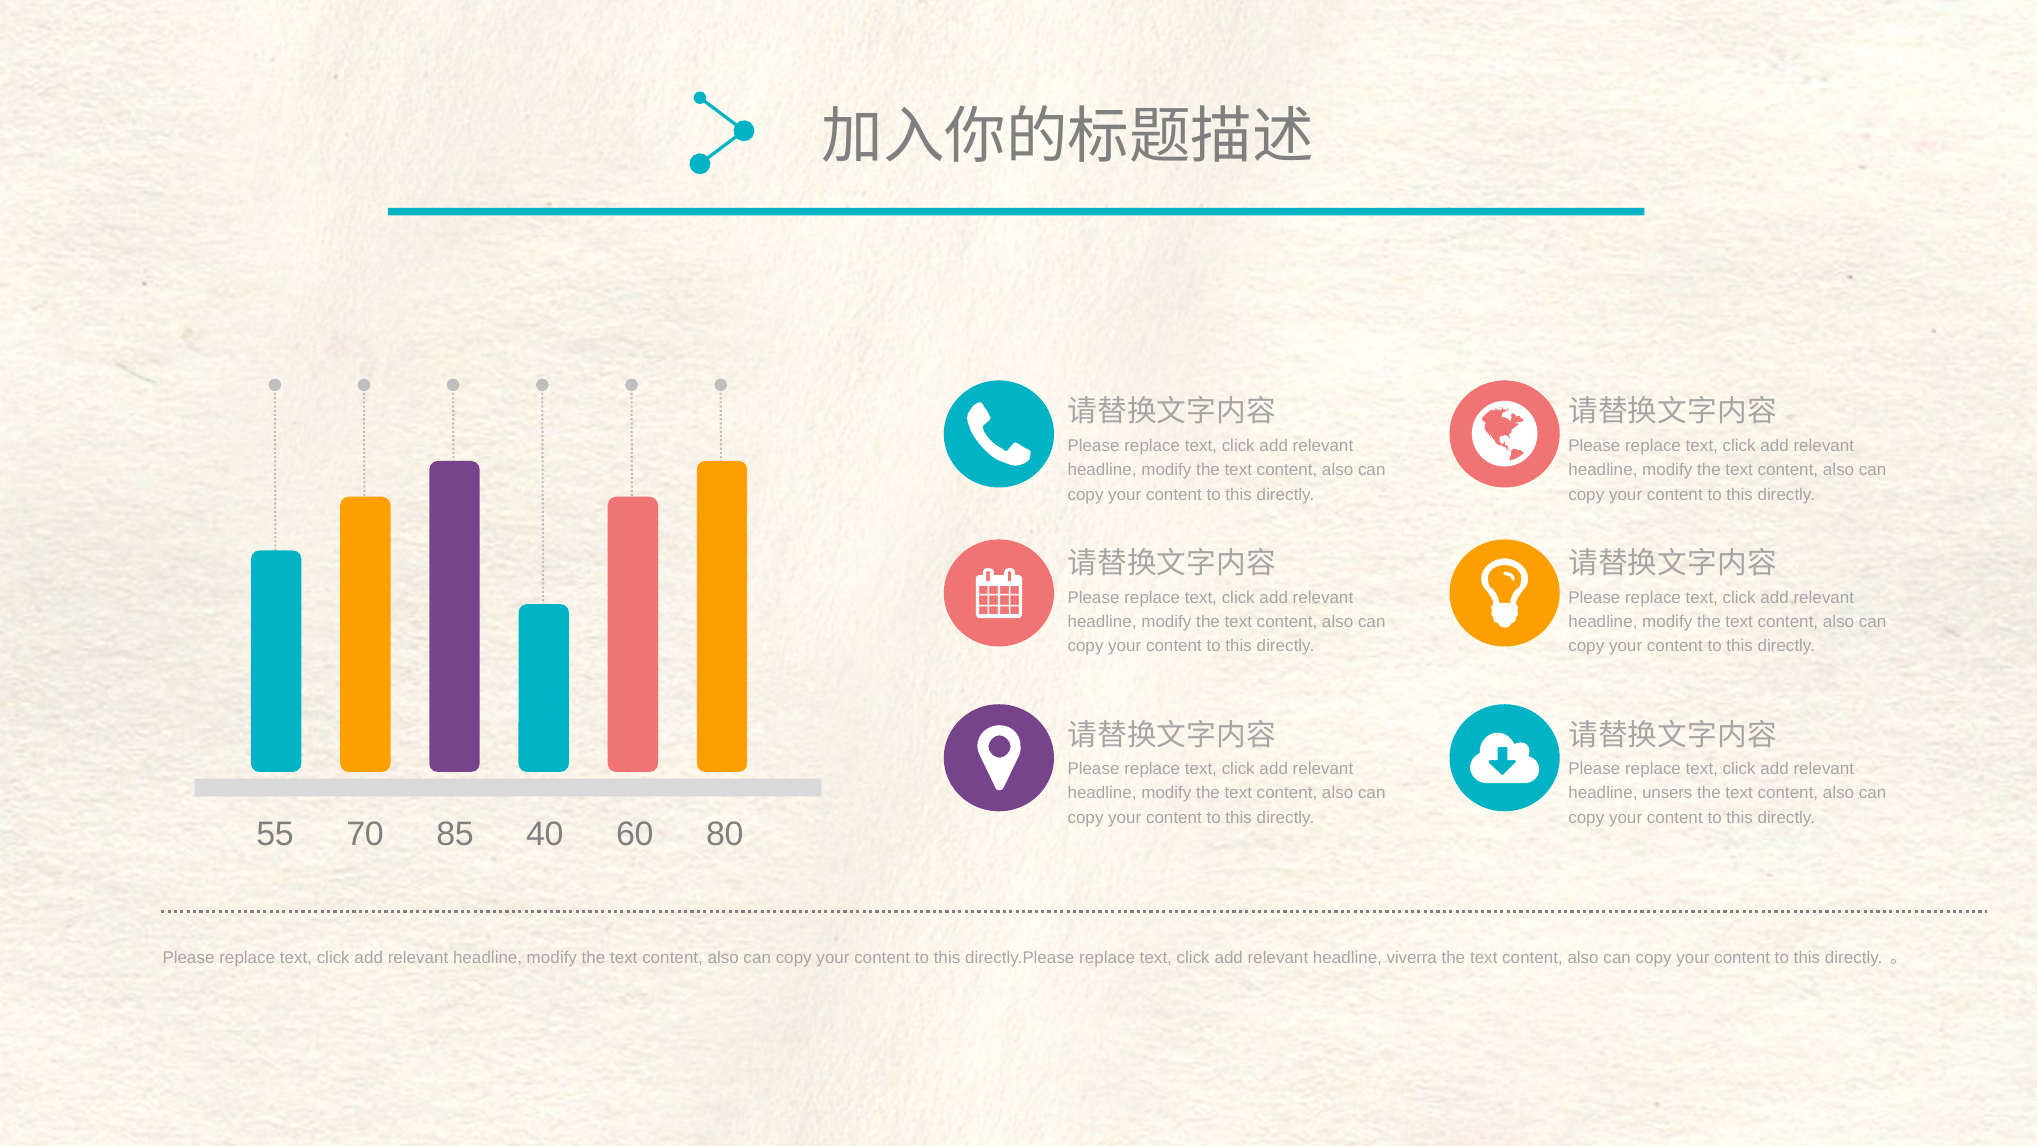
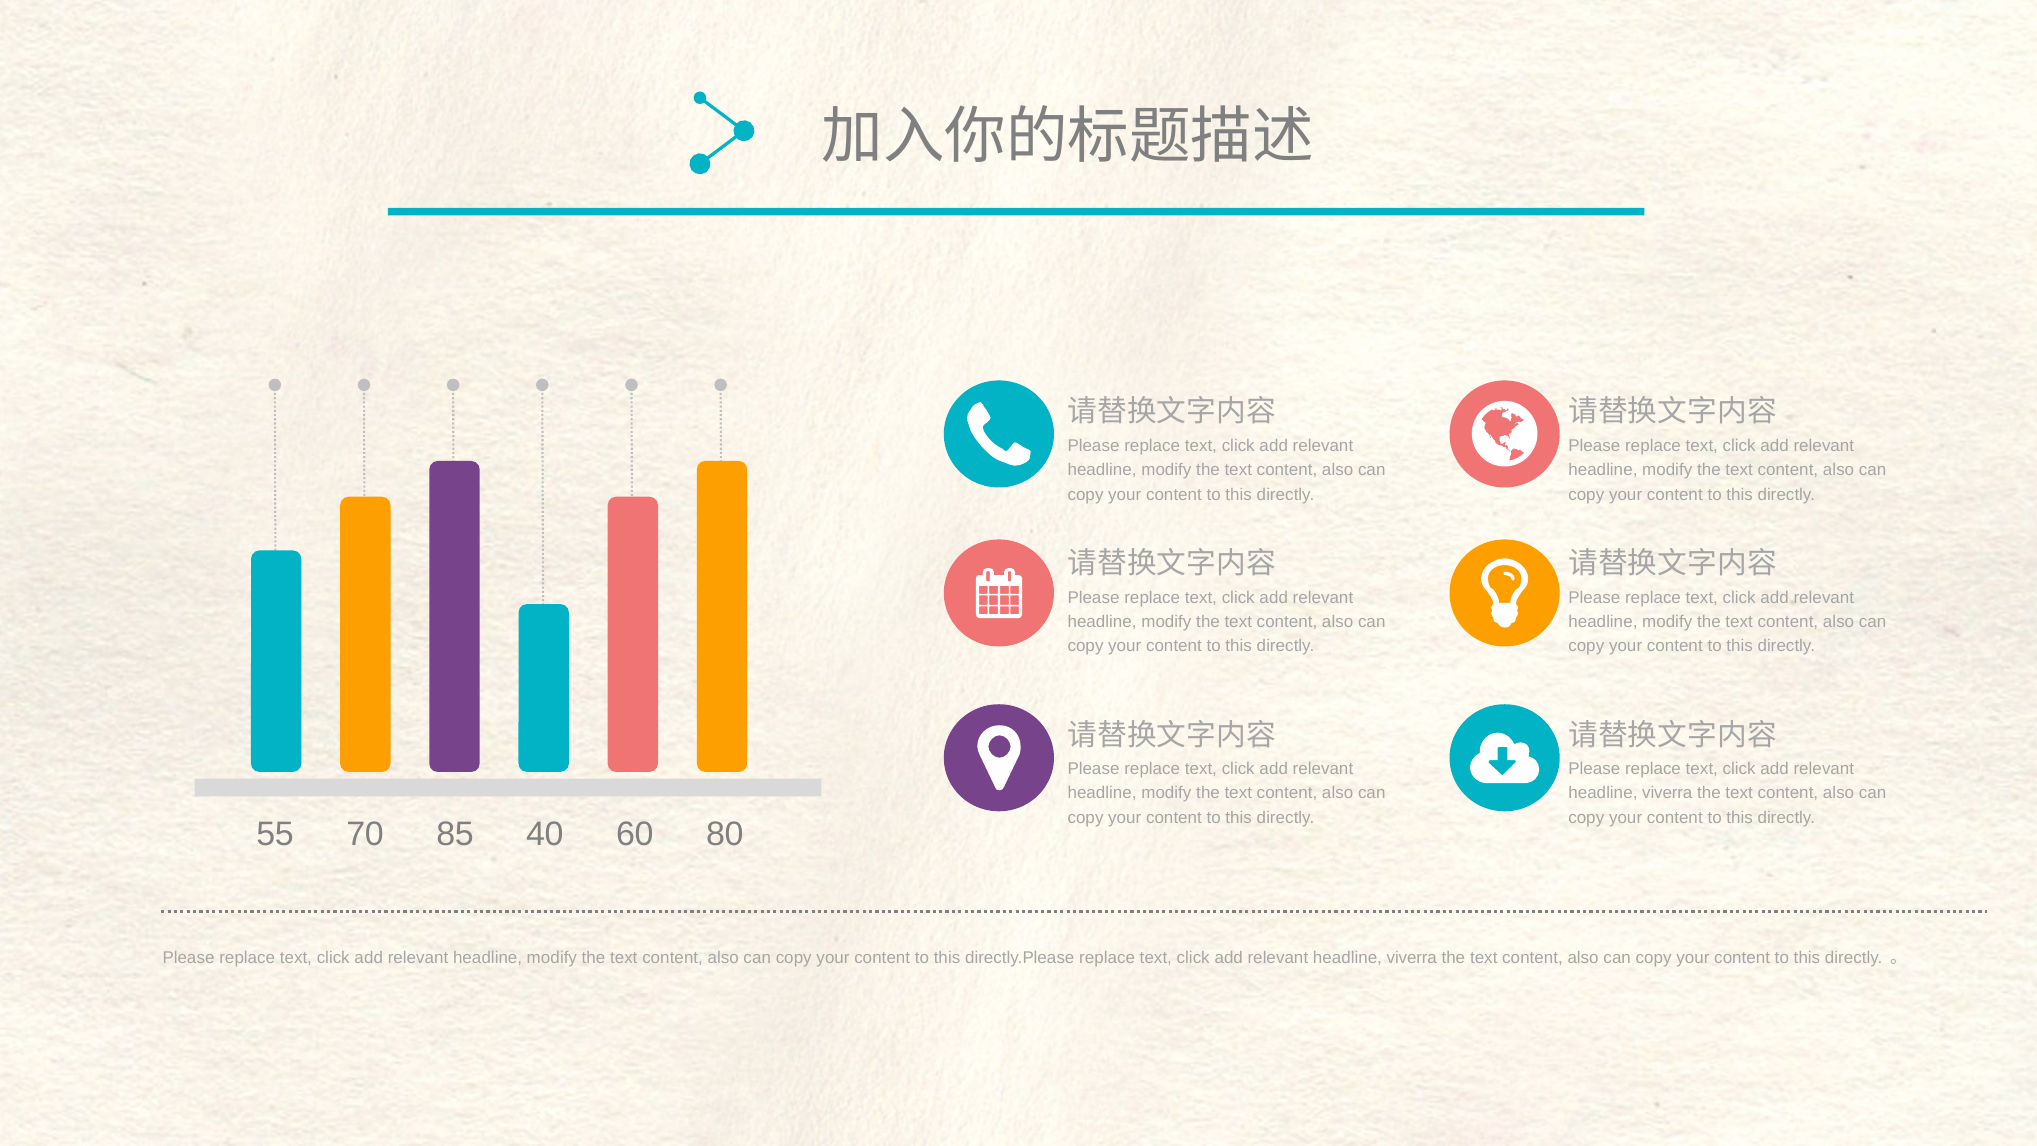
unsers at (1667, 794): unsers -> viverra
